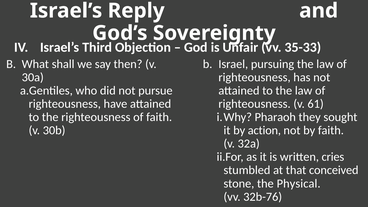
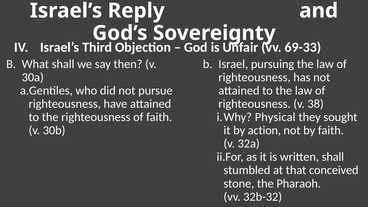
35-33: 35-33 -> 69-33
61: 61 -> 38
Pharaoh: Pharaoh -> Physical
written cries: cries -> shall
Physical: Physical -> Pharaoh
32b-76: 32b-76 -> 32b-32
